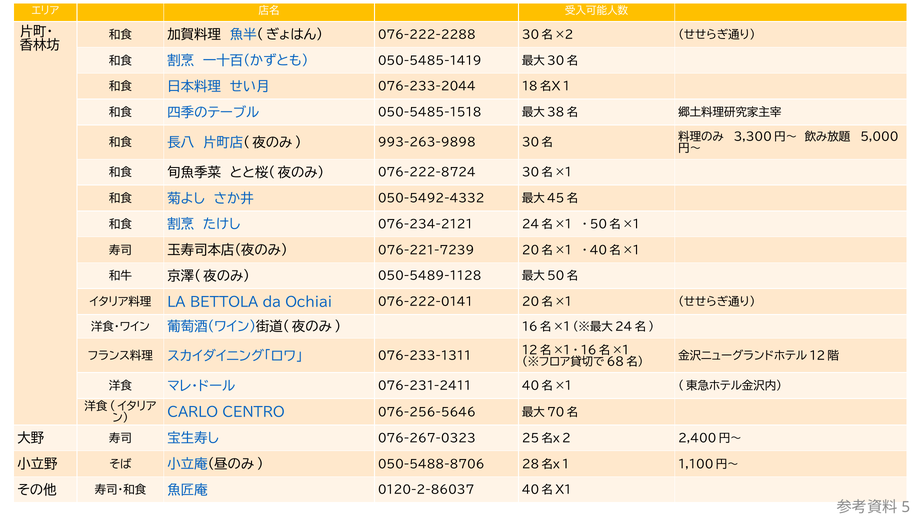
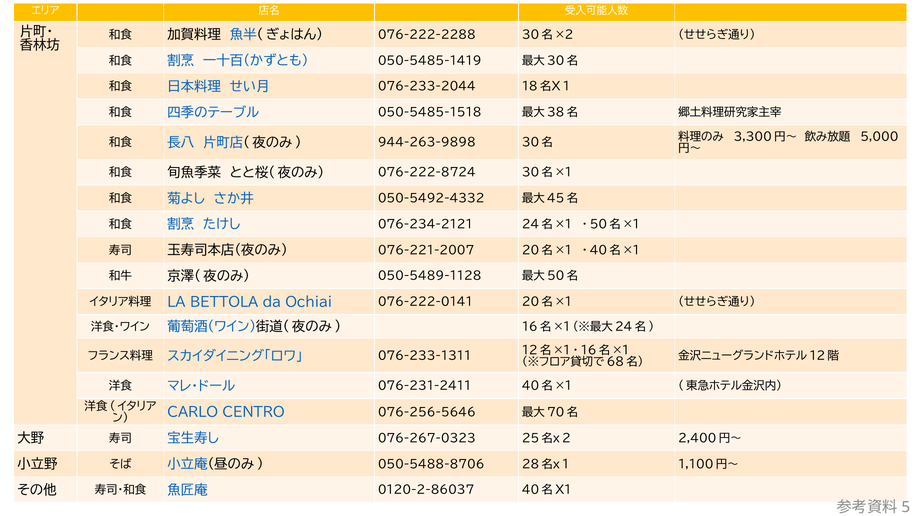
993-263-9898: 993-263-9898 -> 944-263-9898
076-221-7239: 076-221-7239 -> 076-221-2007
